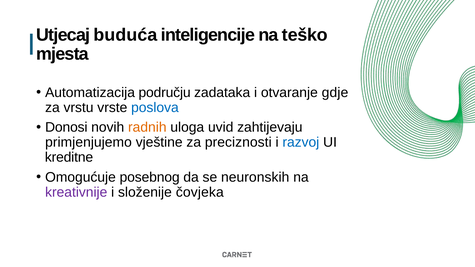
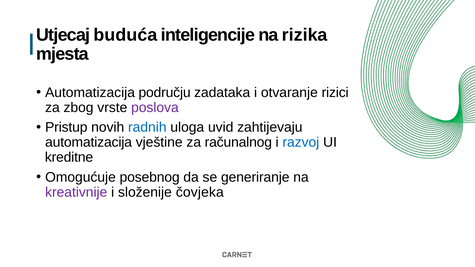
teško: teško -> rizika
gdje: gdje -> rizici
vrstu: vrstu -> zbog
poslova colour: blue -> purple
Donosi: Donosi -> Pristup
radnih colour: orange -> blue
primjenjujemo at (88, 142): primjenjujemo -> automatizacija
preciznosti: preciznosti -> računalnog
neuronskih: neuronskih -> generiranje
